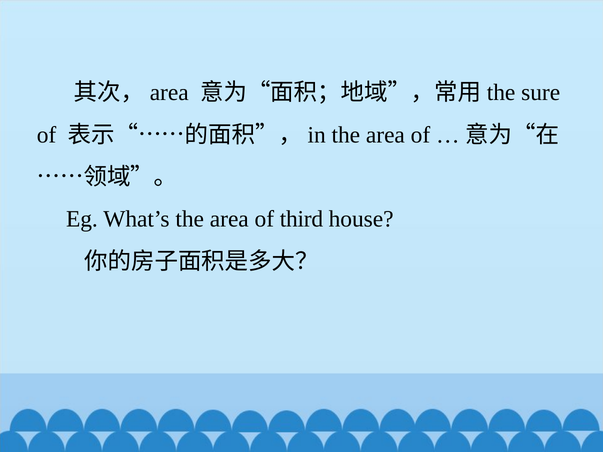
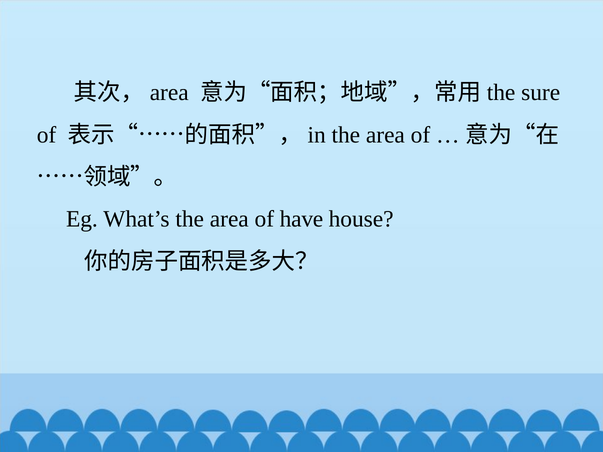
third: third -> have
